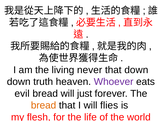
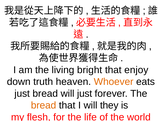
never: never -> bright
that down: down -> enjoy
Whoever colour: purple -> orange
evil at (22, 94): evil -> just
flies: flies -> they
